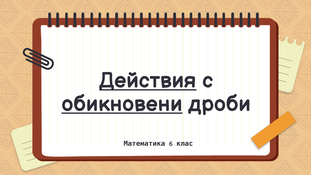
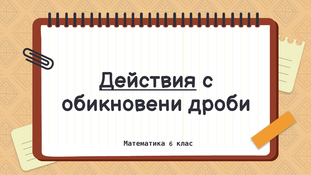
обикновени underline: present -> none
